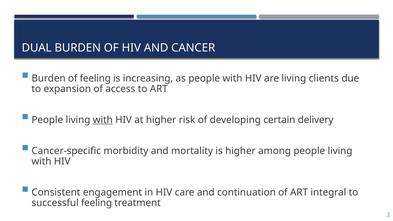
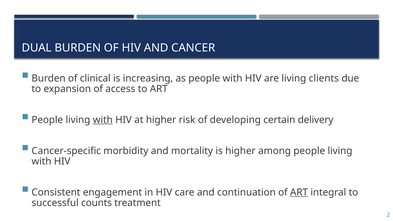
of feeling: feeling -> clinical
ART at (299, 192) underline: none -> present
successful feeling: feeling -> counts
